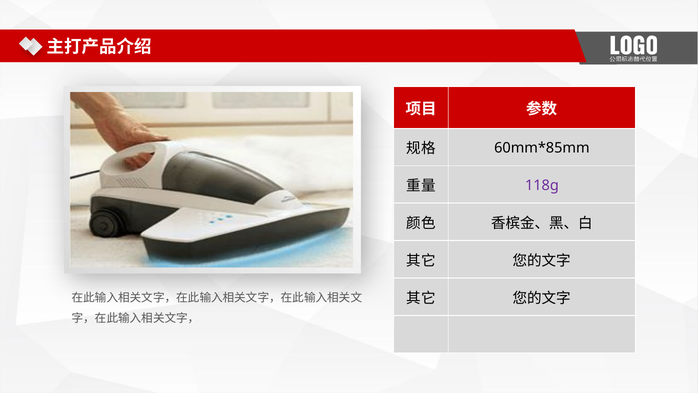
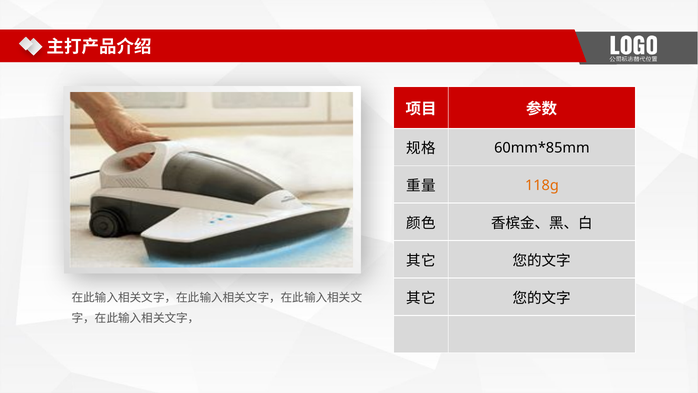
118g colour: purple -> orange
